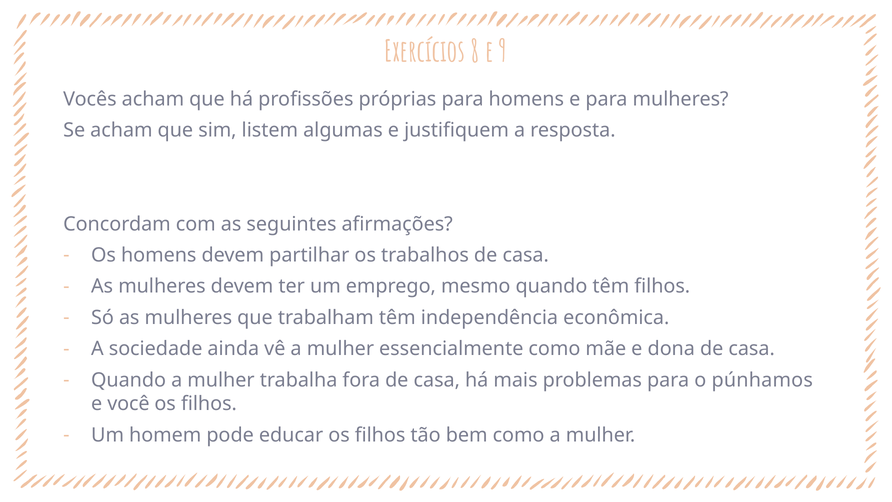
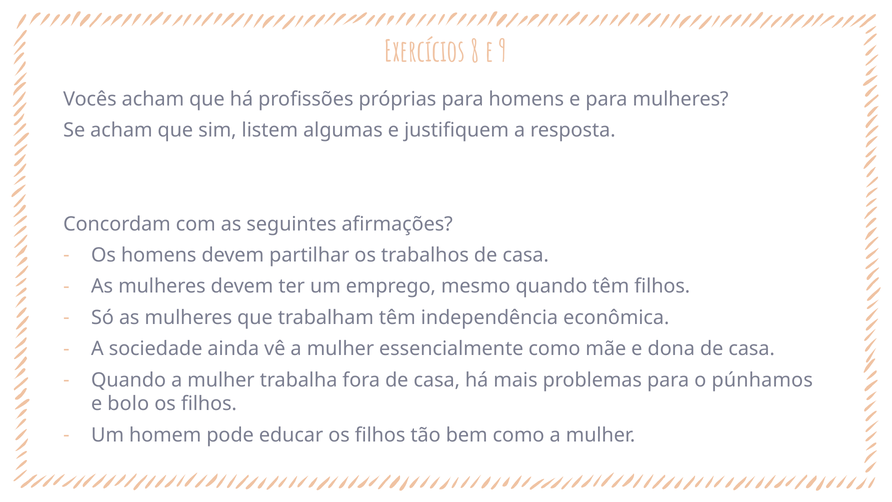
você: você -> bolo
